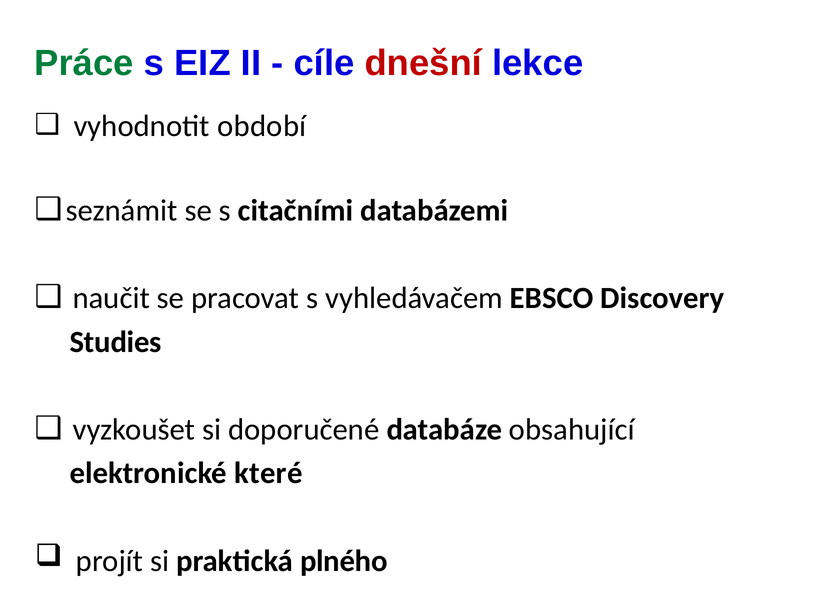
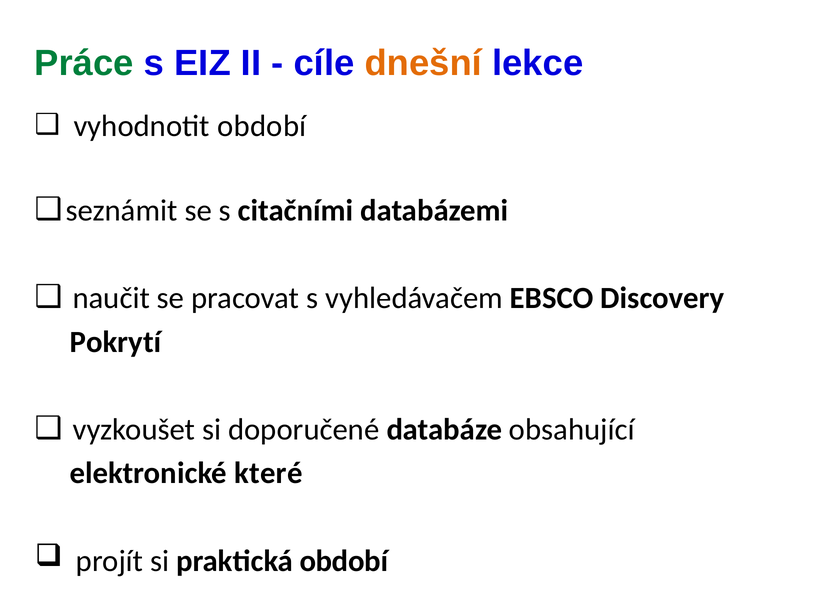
dnešní colour: red -> orange
Studies: Studies -> Pokrytí
praktická plného: plného -> období
